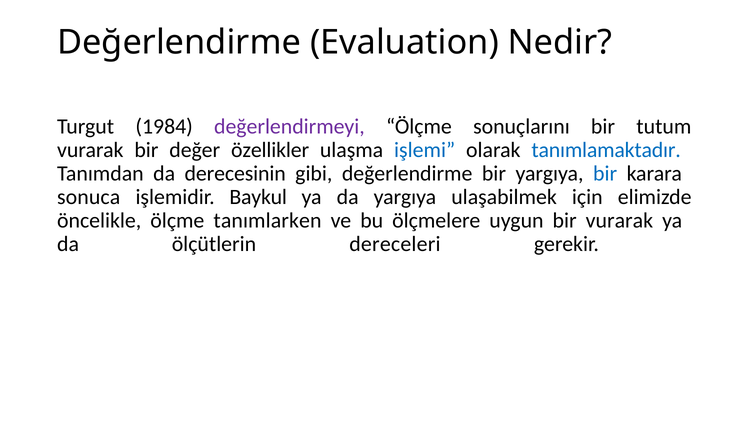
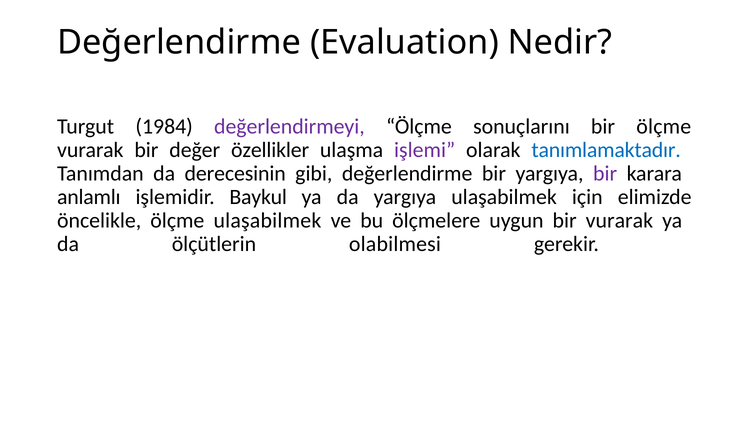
bir tutum: tutum -> ölçme
işlemi colour: blue -> purple
bir at (605, 174) colour: blue -> purple
sonuca: sonuca -> anlamlı
ölçme tanımlarken: tanımlarken -> ulaşabilmek
dereceleri: dereceleri -> olabilmesi
